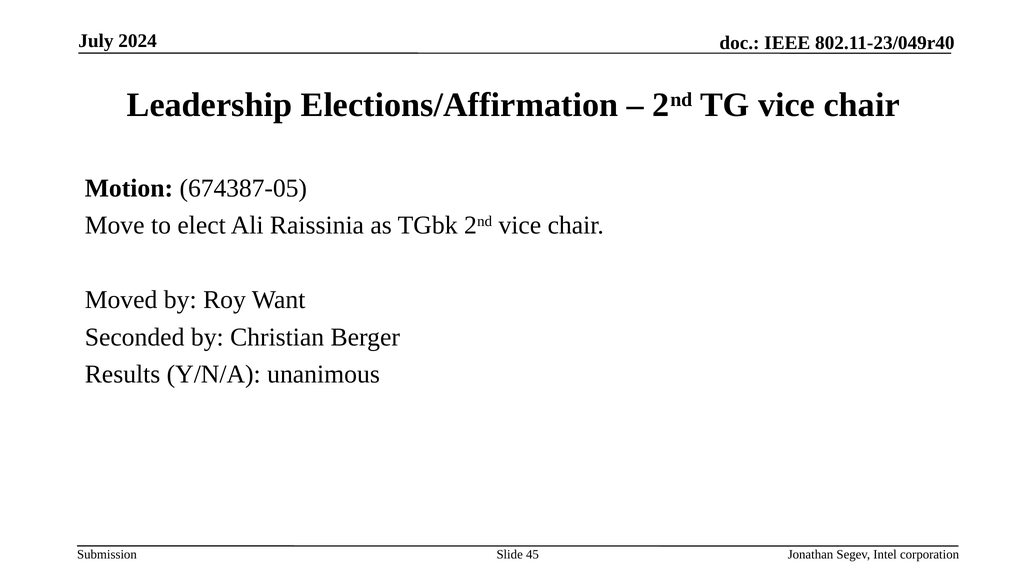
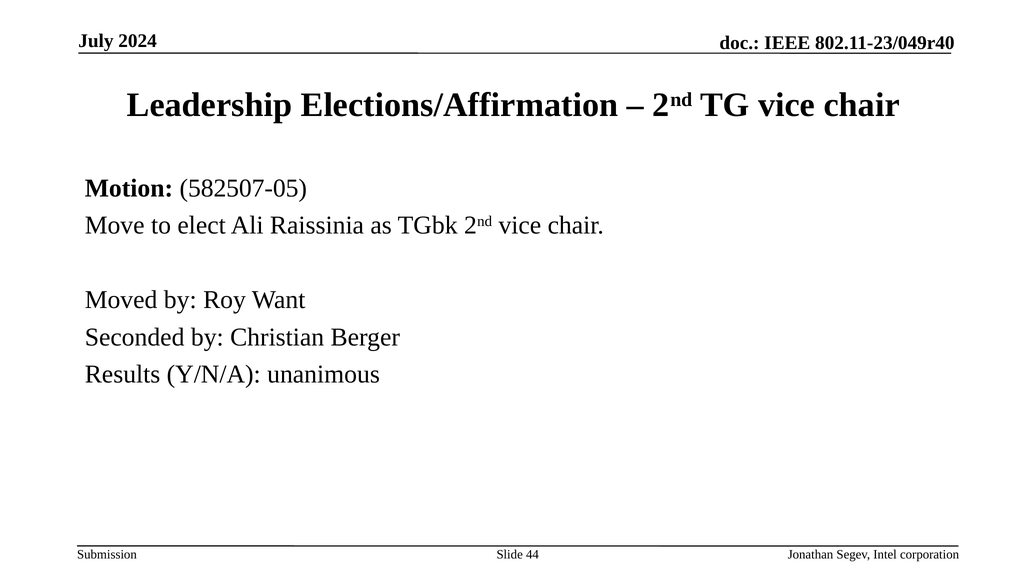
674387-05: 674387-05 -> 582507-05
45: 45 -> 44
